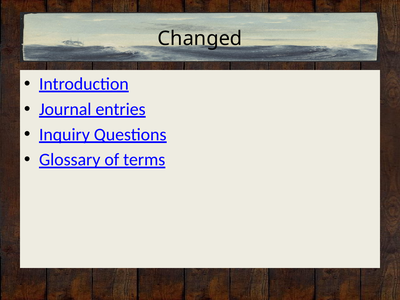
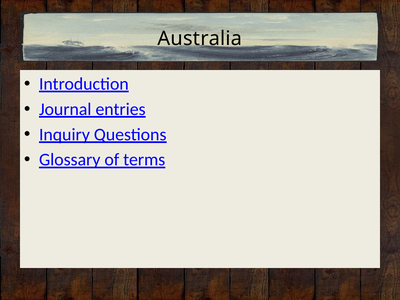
Changed: Changed -> Australia
